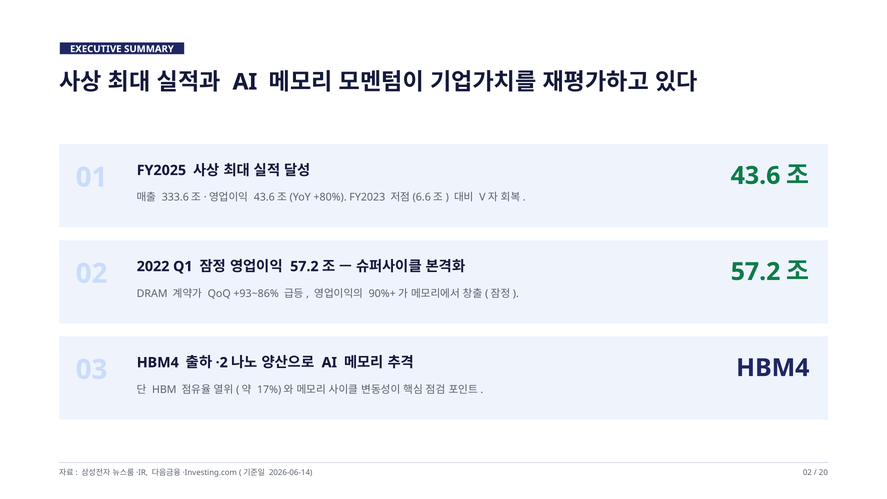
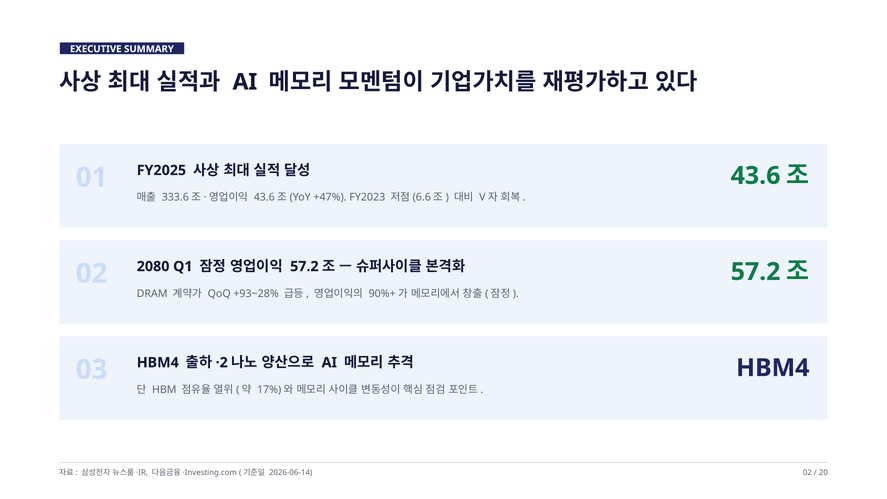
+80%: +80% -> +47%
2022: 2022 -> 2080
+93~86%: +93~86% -> +93~28%
